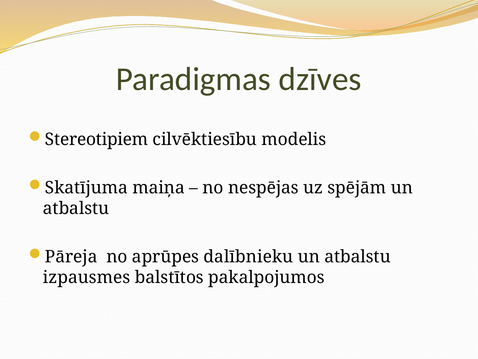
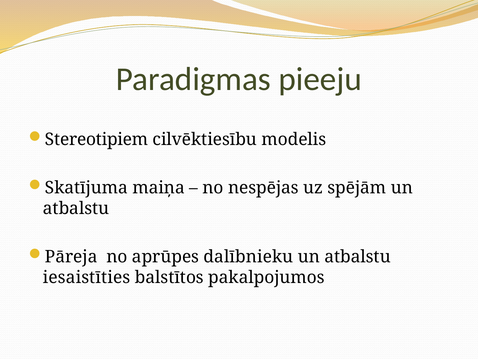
dzīves: dzīves -> pieeju
izpausmes: izpausmes -> iesaistīties
